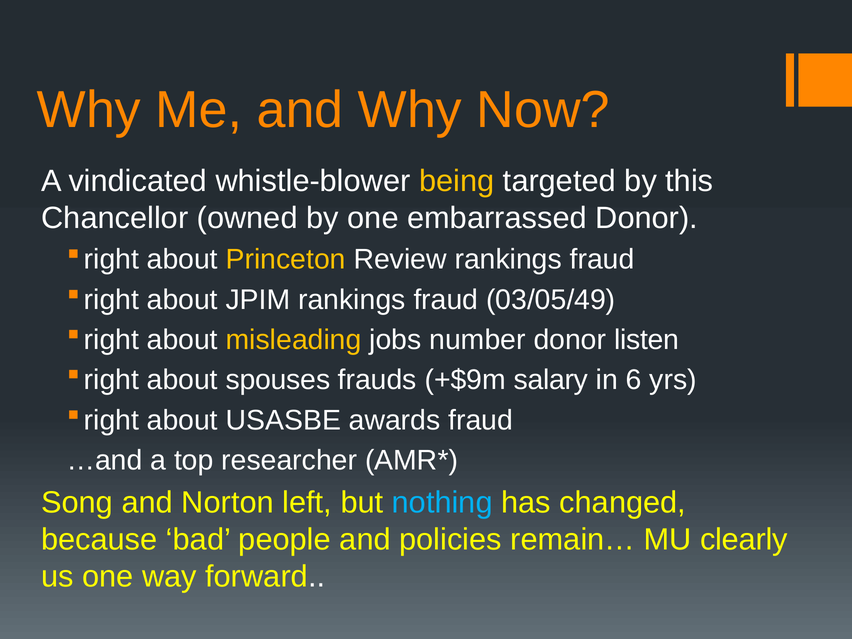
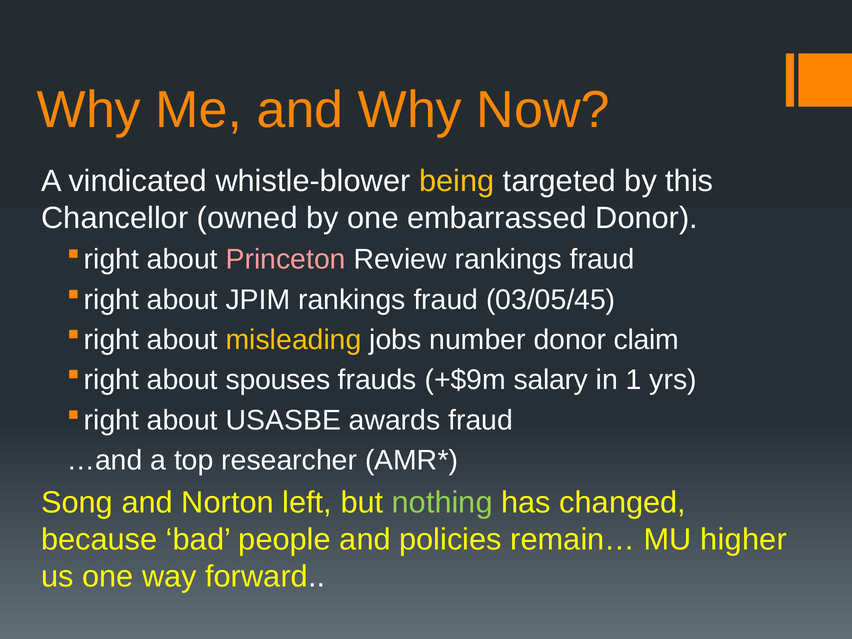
Princeton colour: yellow -> pink
03/05/49: 03/05/49 -> 03/05/45
listen: listen -> claim
6: 6 -> 1
nothing colour: light blue -> light green
clearly: clearly -> higher
